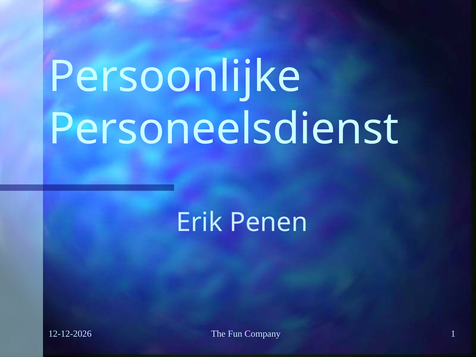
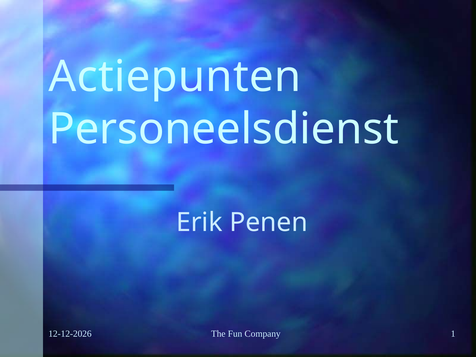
Persoonlijke: Persoonlijke -> Actiepunten
